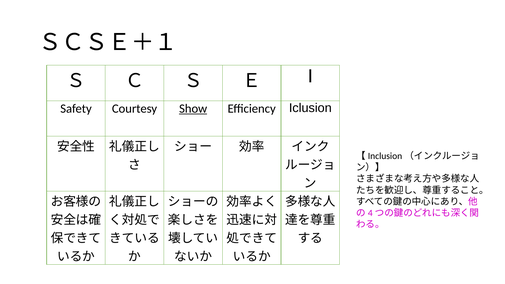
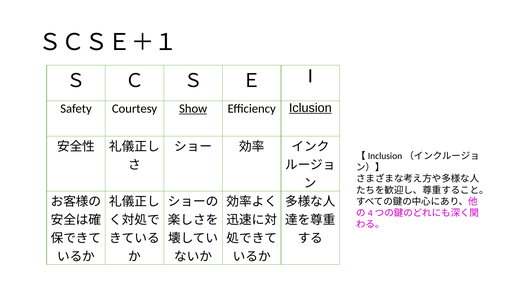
Iclusion underline: none -> present
